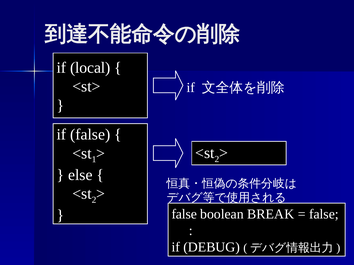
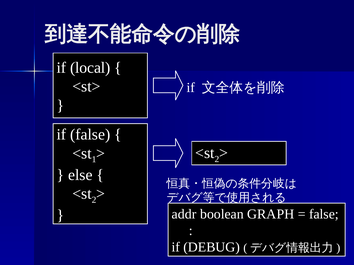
false at (184, 215): false -> addr
BREAK: BREAK -> GRAPH
